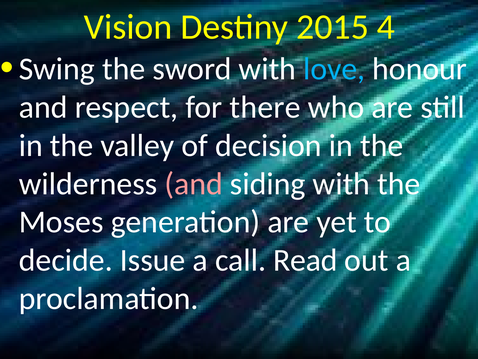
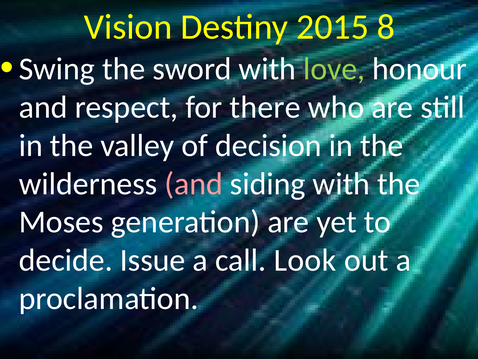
4: 4 -> 8
love colour: light blue -> light green
Read: Read -> Look
